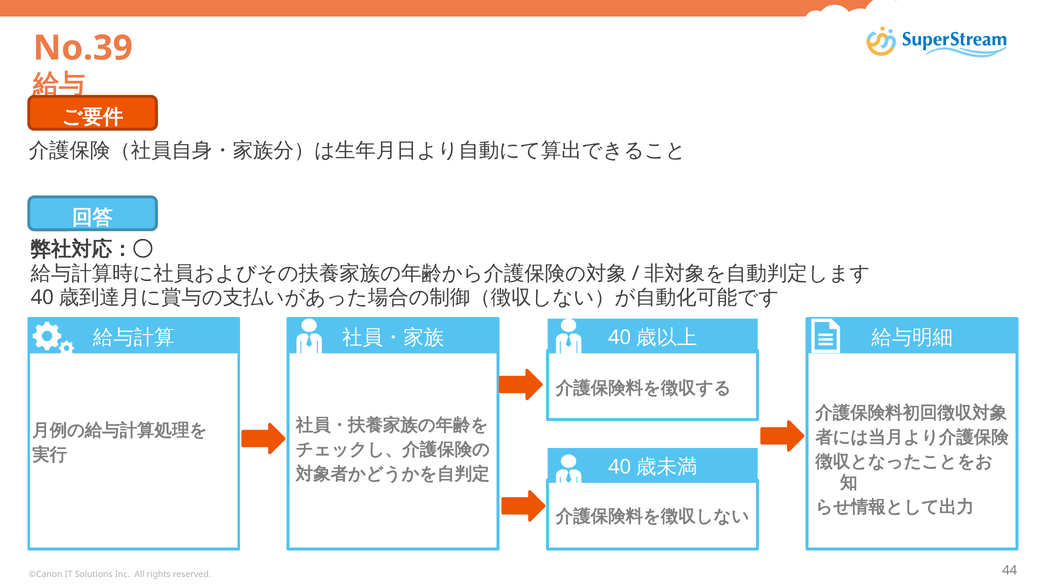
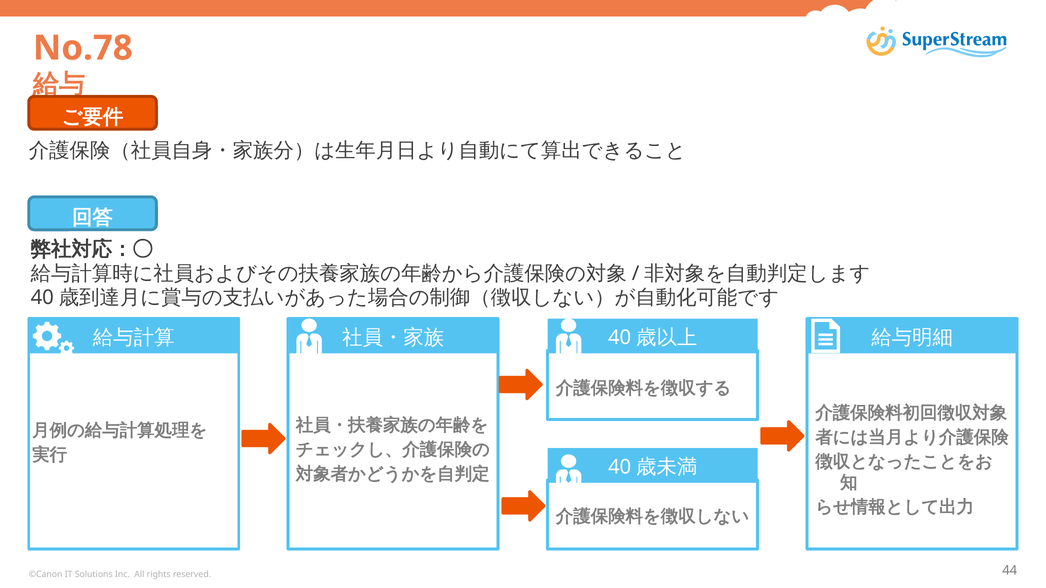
No.39: No.39 -> No.78
